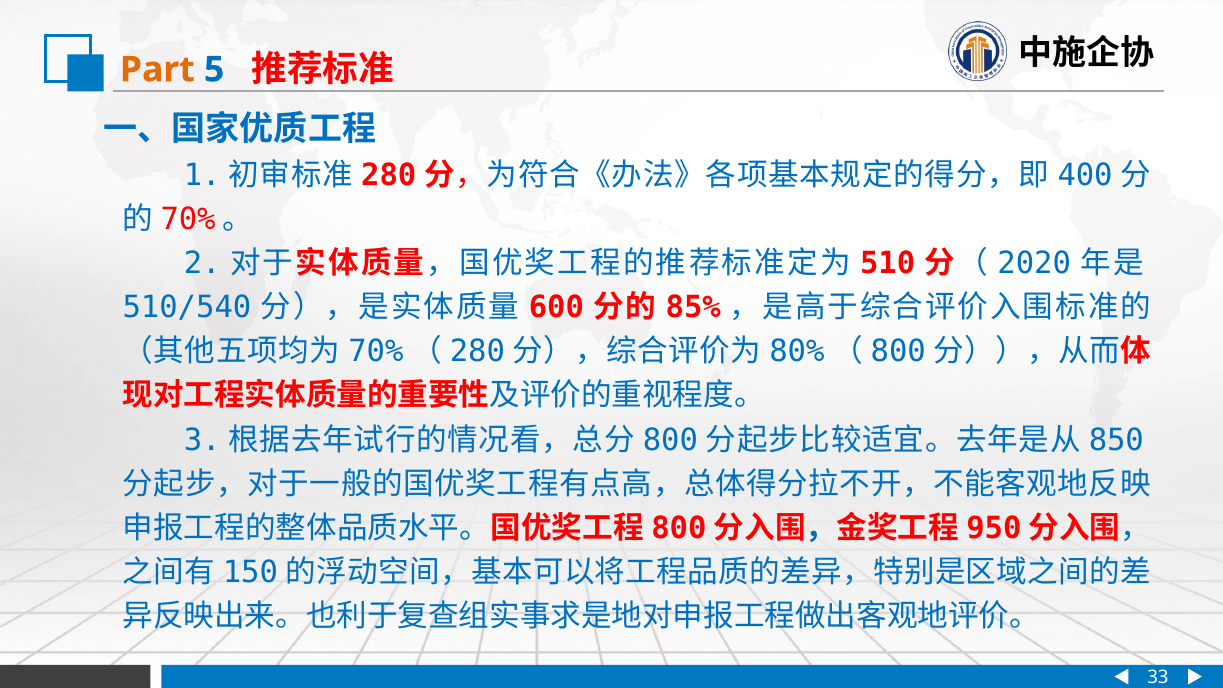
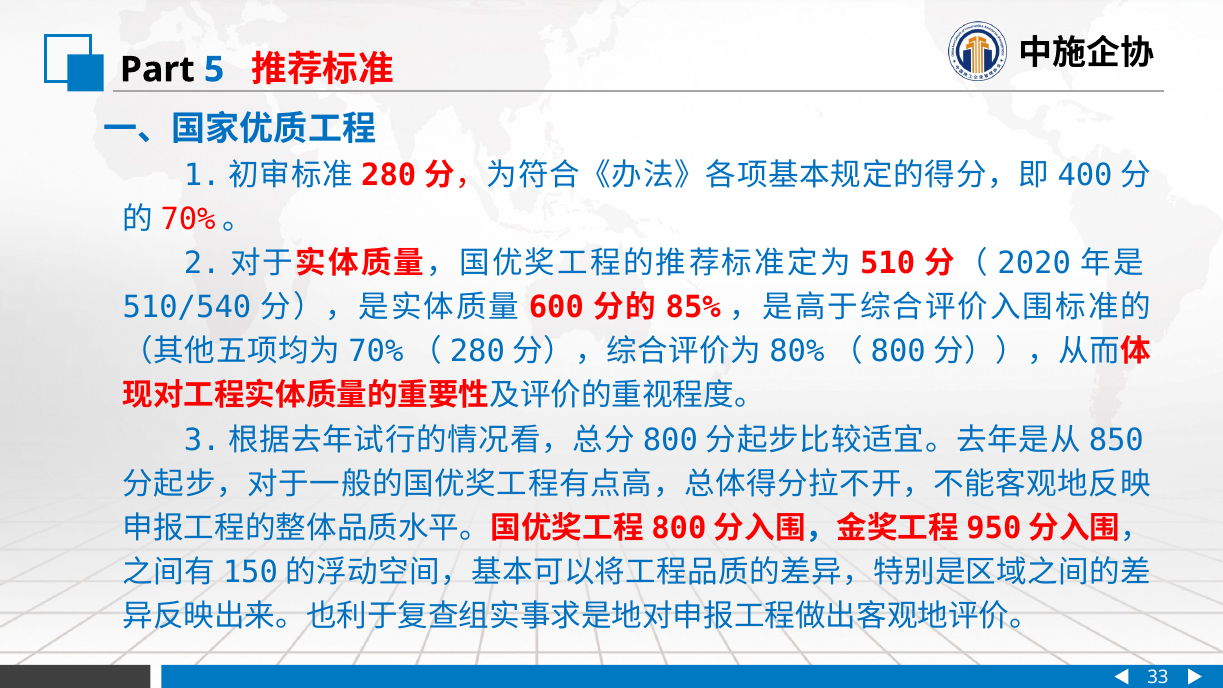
Part colour: orange -> black
